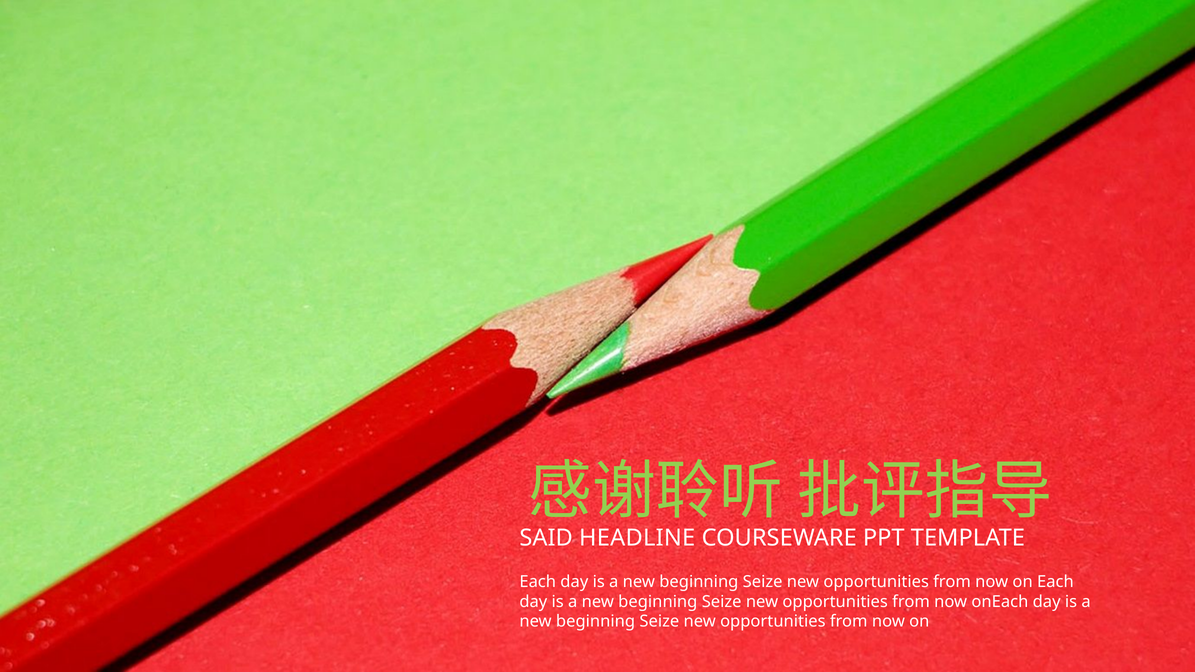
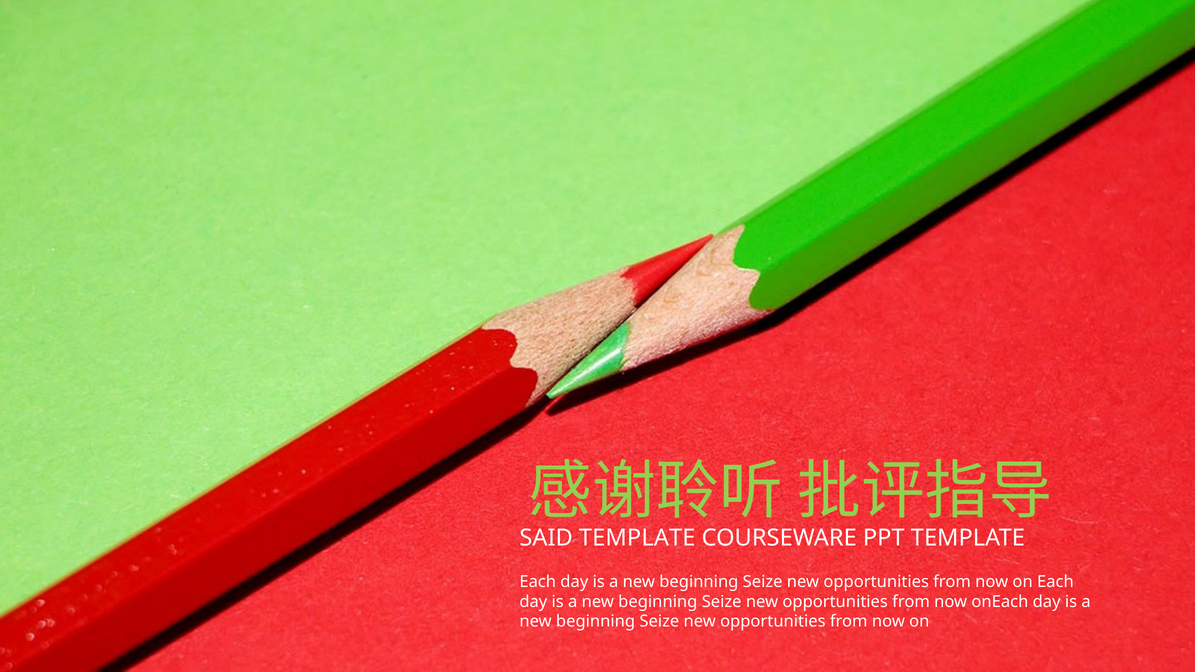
SAID HEADLINE: HEADLINE -> TEMPLATE
